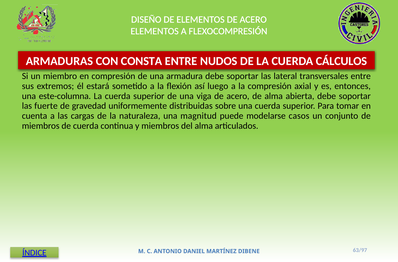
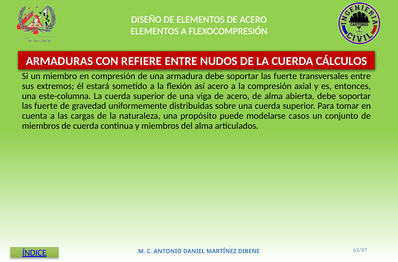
CONSTA: CONSTA -> REFIERE
lateral at (285, 76): lateral -> fuerte
así luego: luego -> acero
magnitud: magnitud -> propósito
